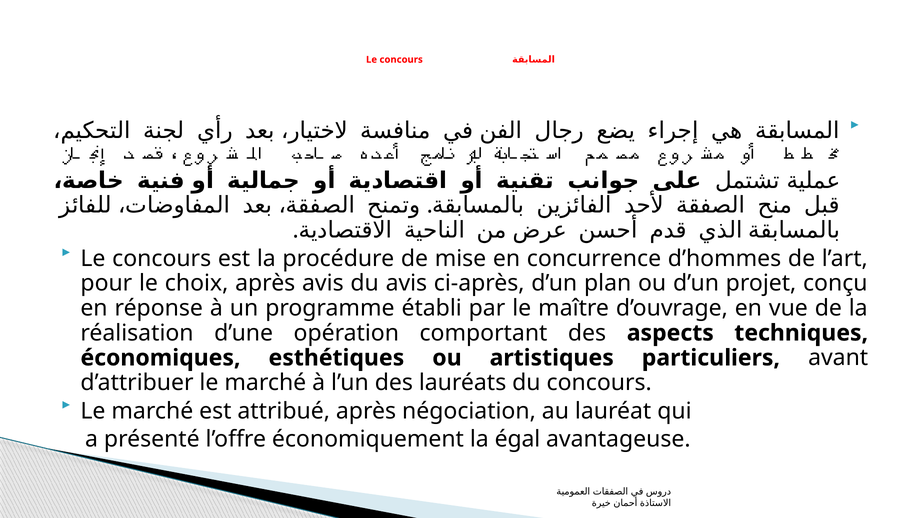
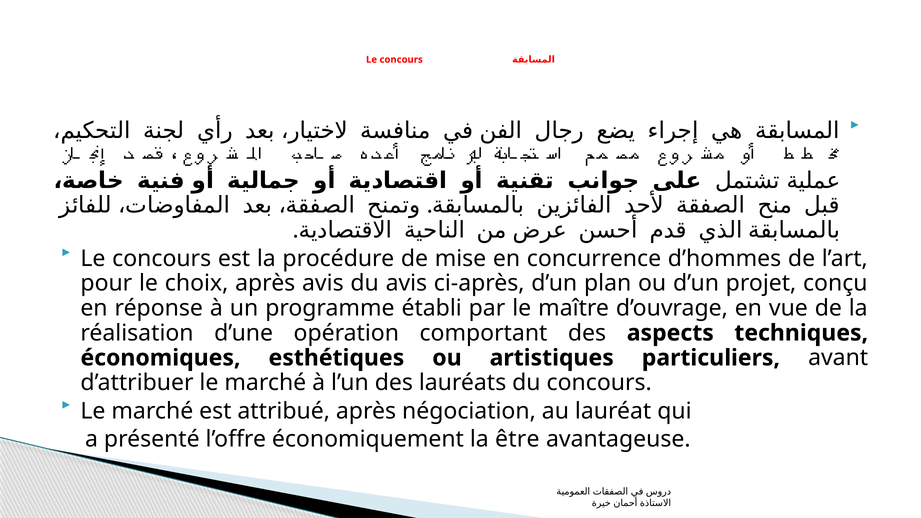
égal: égal -> être
